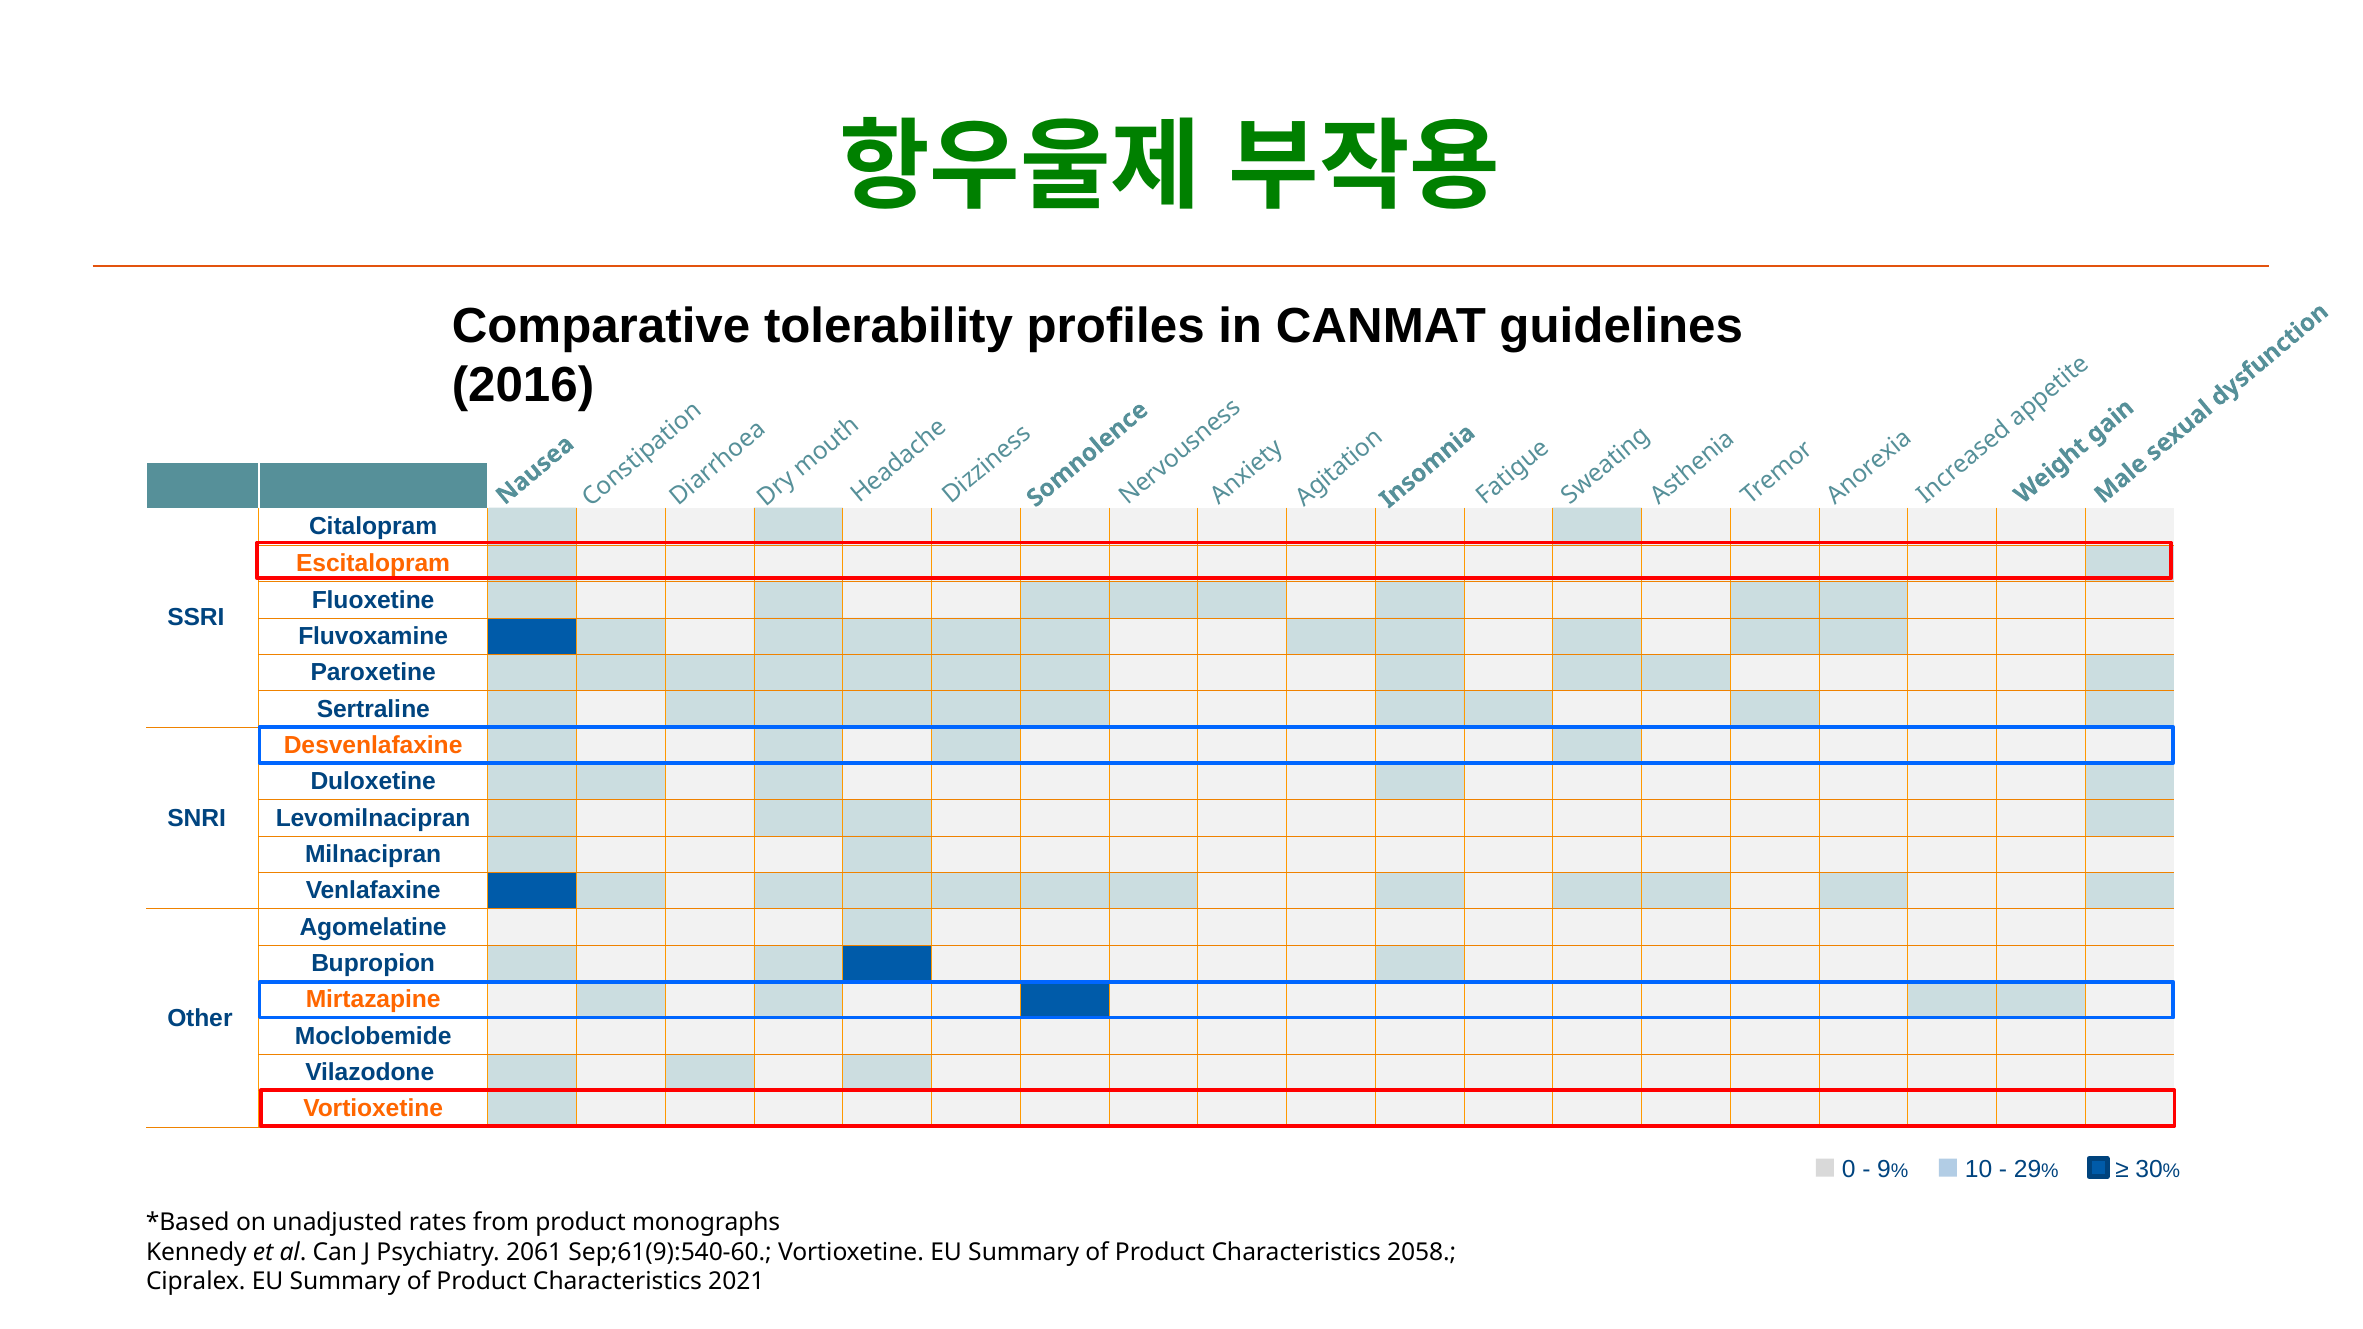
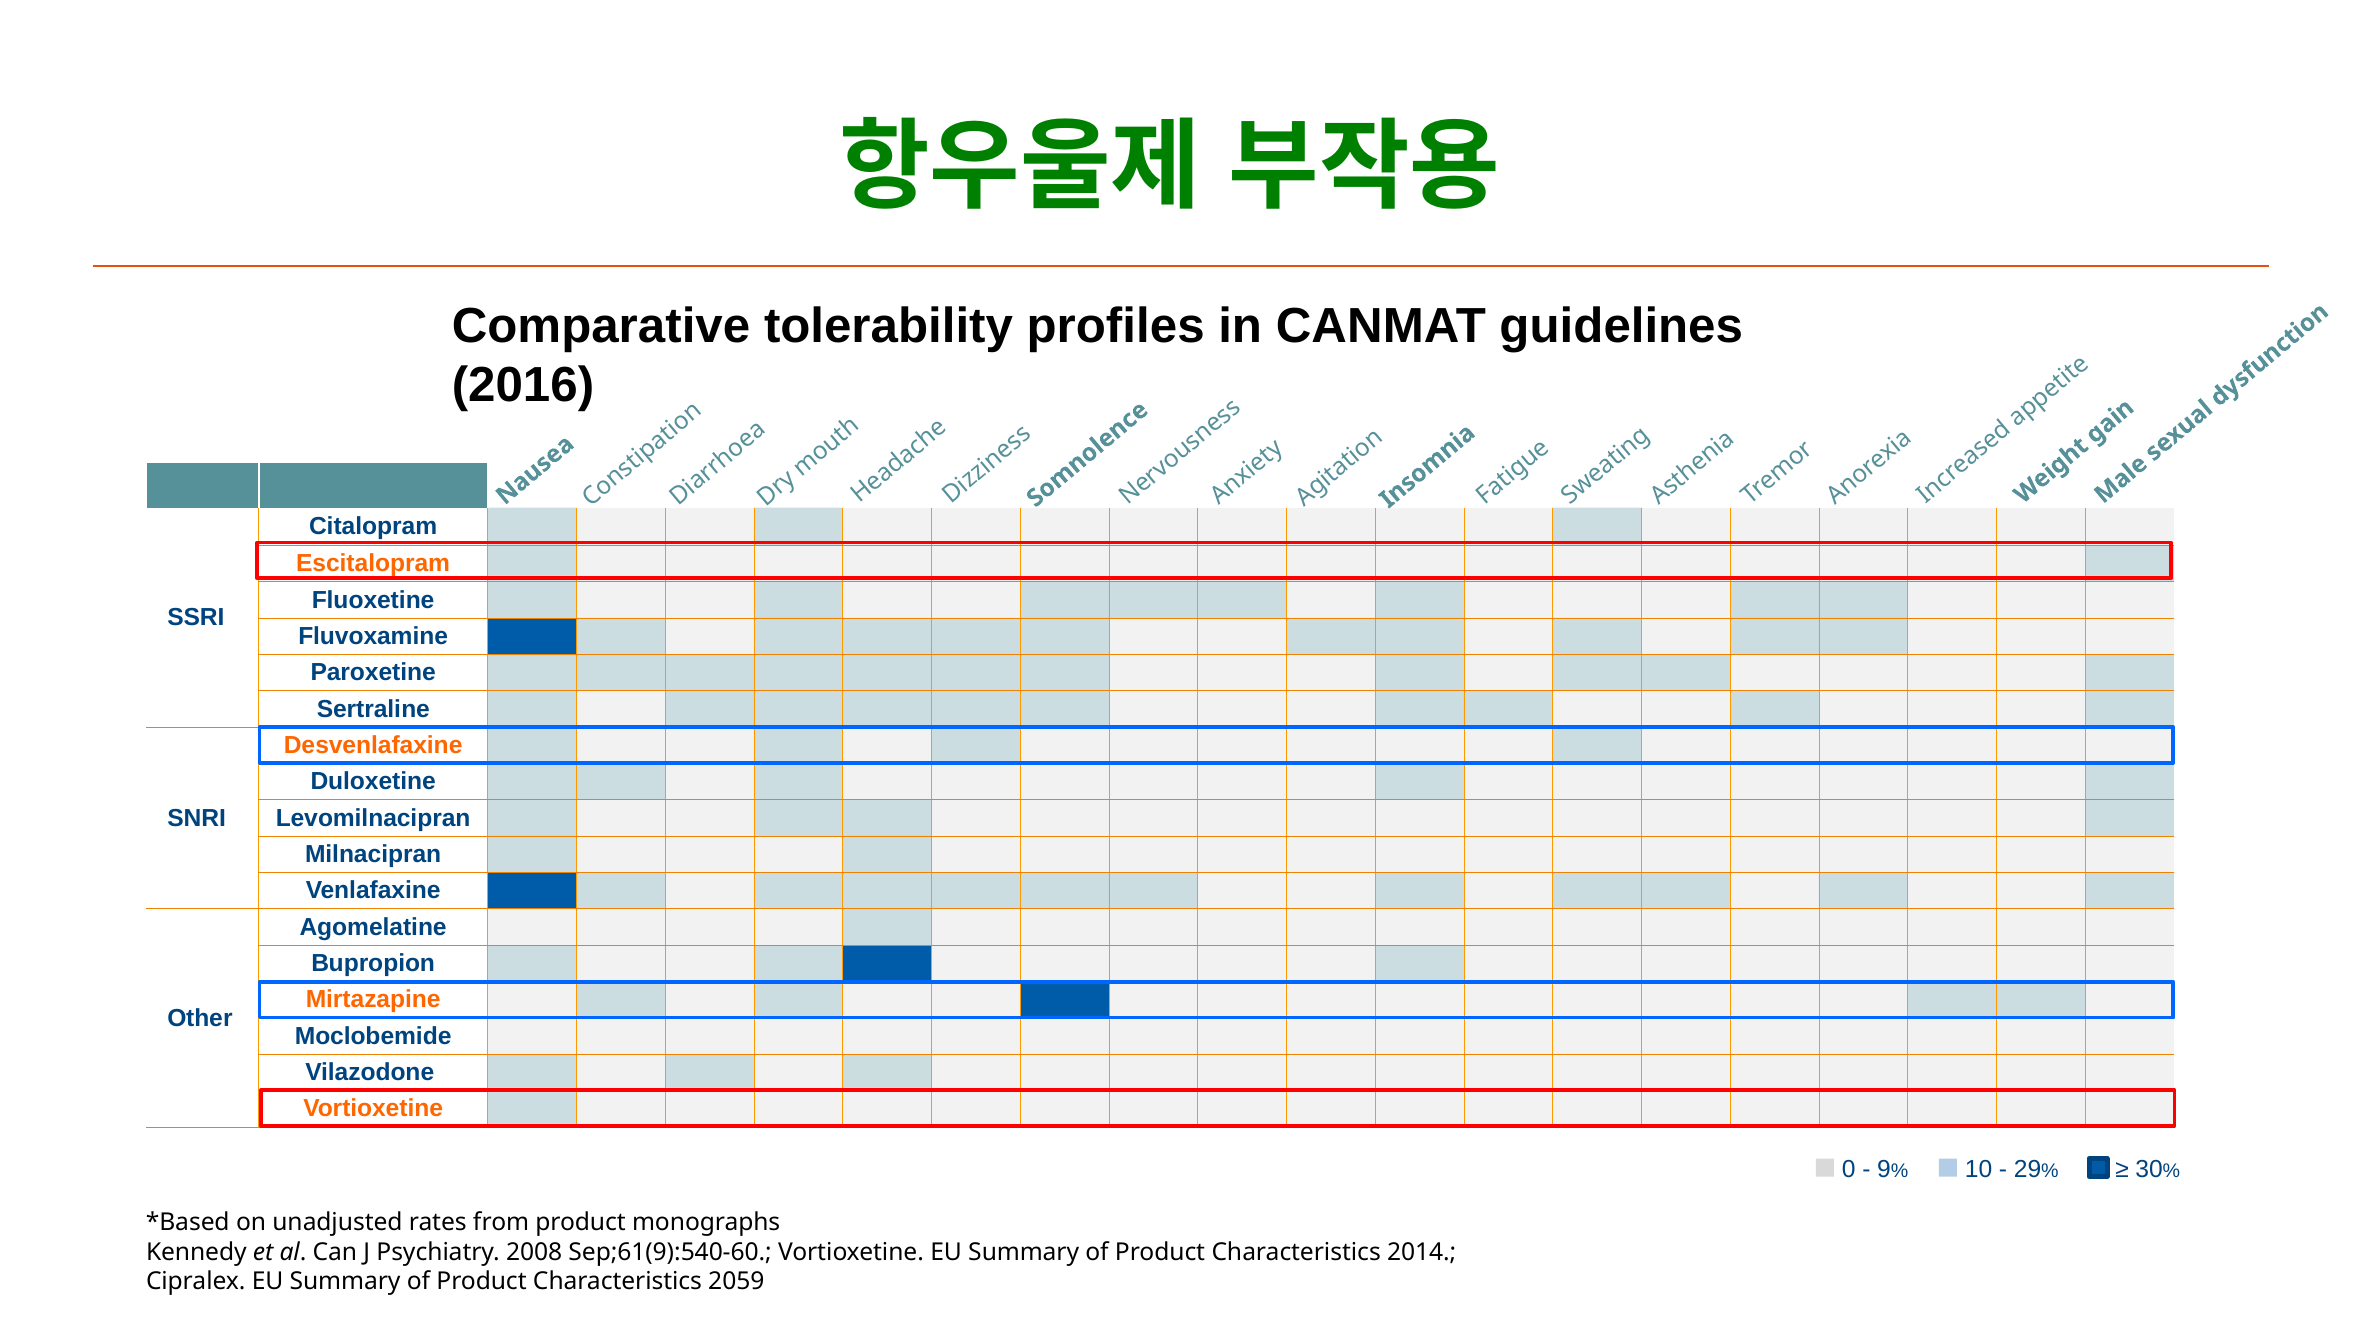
2061: 2061 -> 2008
2058: 2058 -> 2014
2021: 2021 -> 2059
